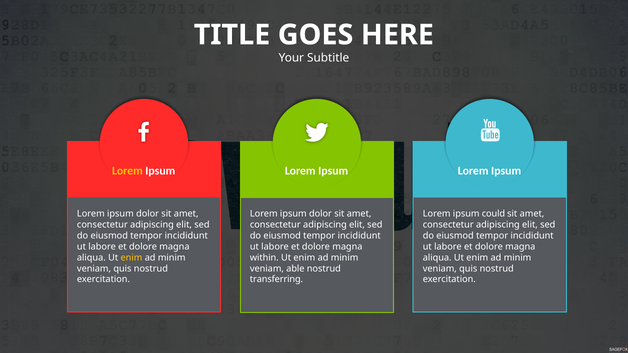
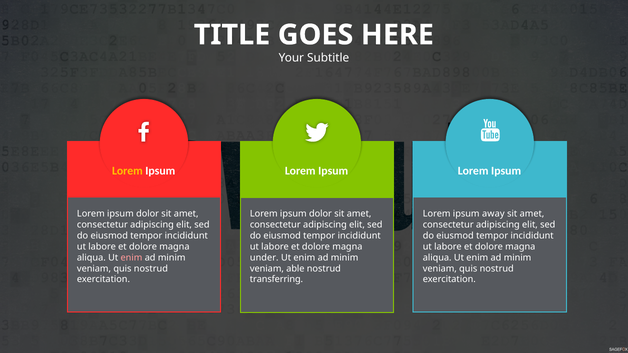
could: could -> away
enim at (131, 258) colour: yellow -> pink
within: within -> under
